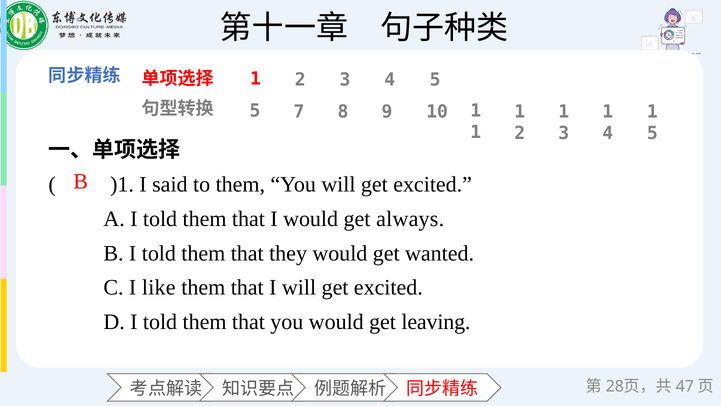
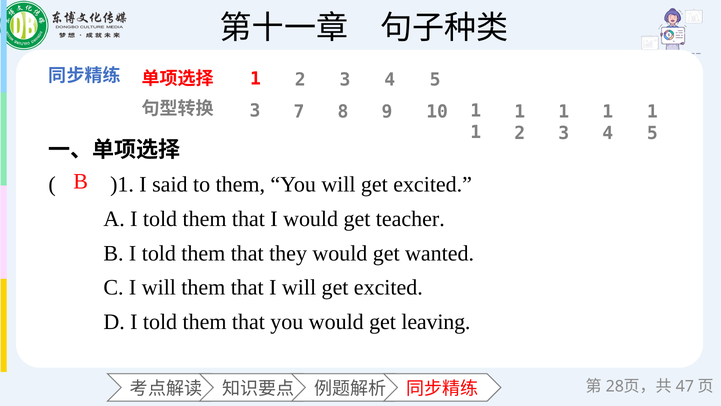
5 at (255, 111): 5 -> 3
always: always -> teacher
C I like: like -> will
